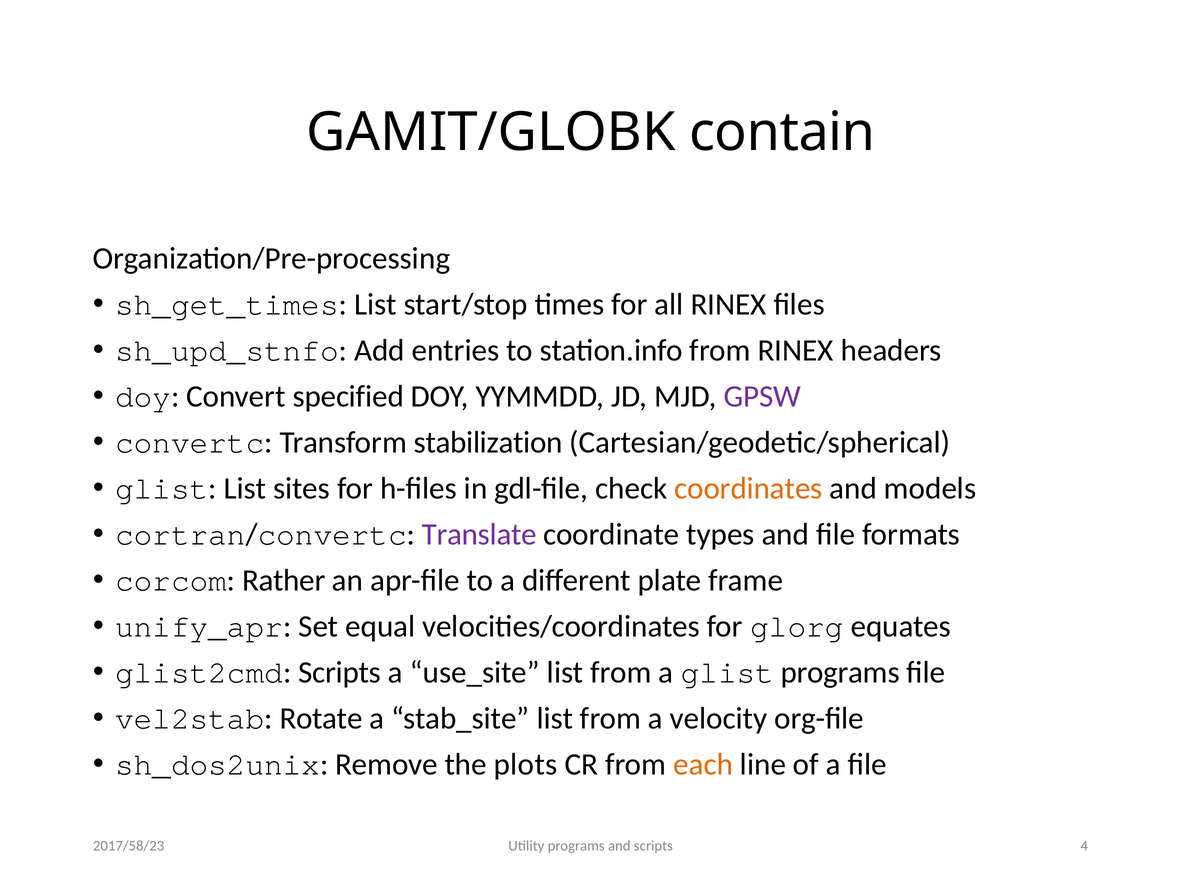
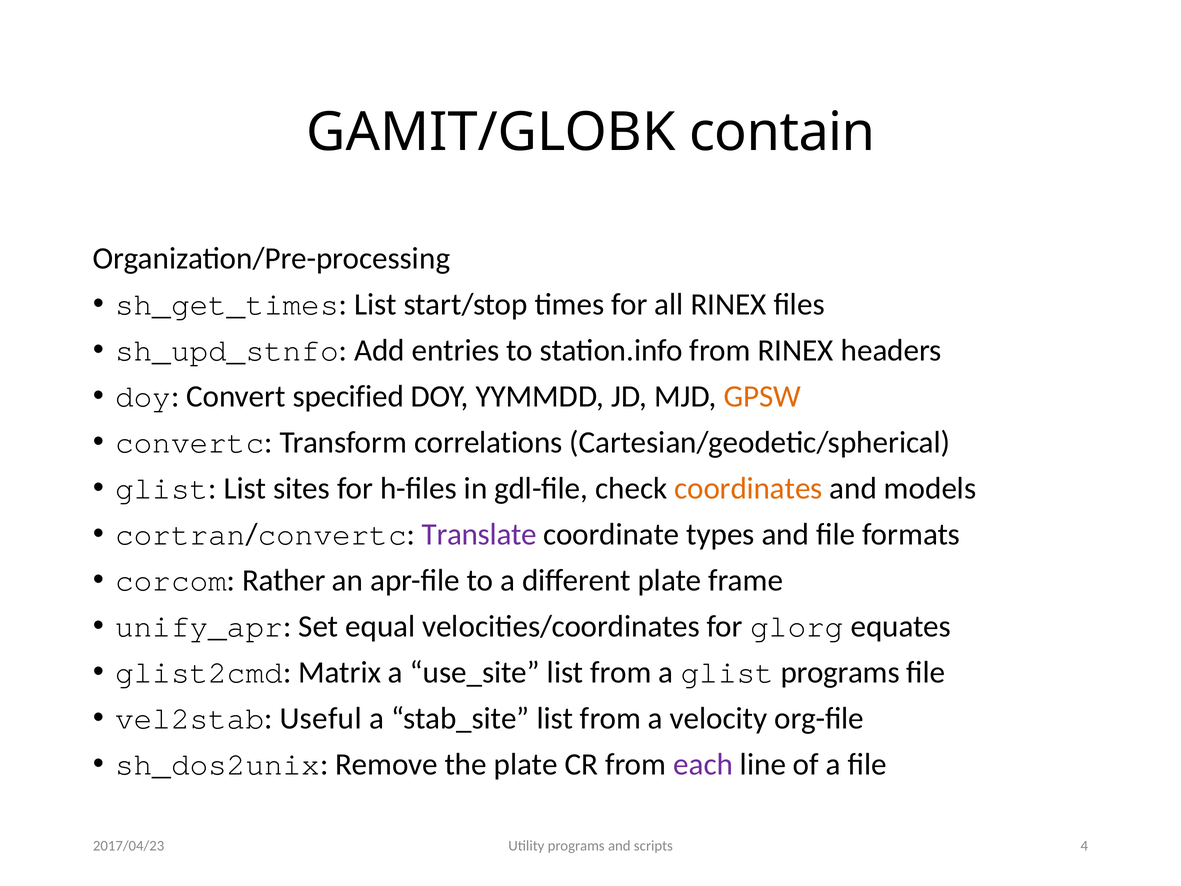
GPSW colour: purple -> orange
stabilization: stabilization -> correlations
glist2cmd Scripts: Scripts -> Matrix
Rotate: Rotate -> Useful
the plots: plots -> plate
each colour: orange -> purple
2017/58/23: 2017/58/23 -> 2017/04/23
